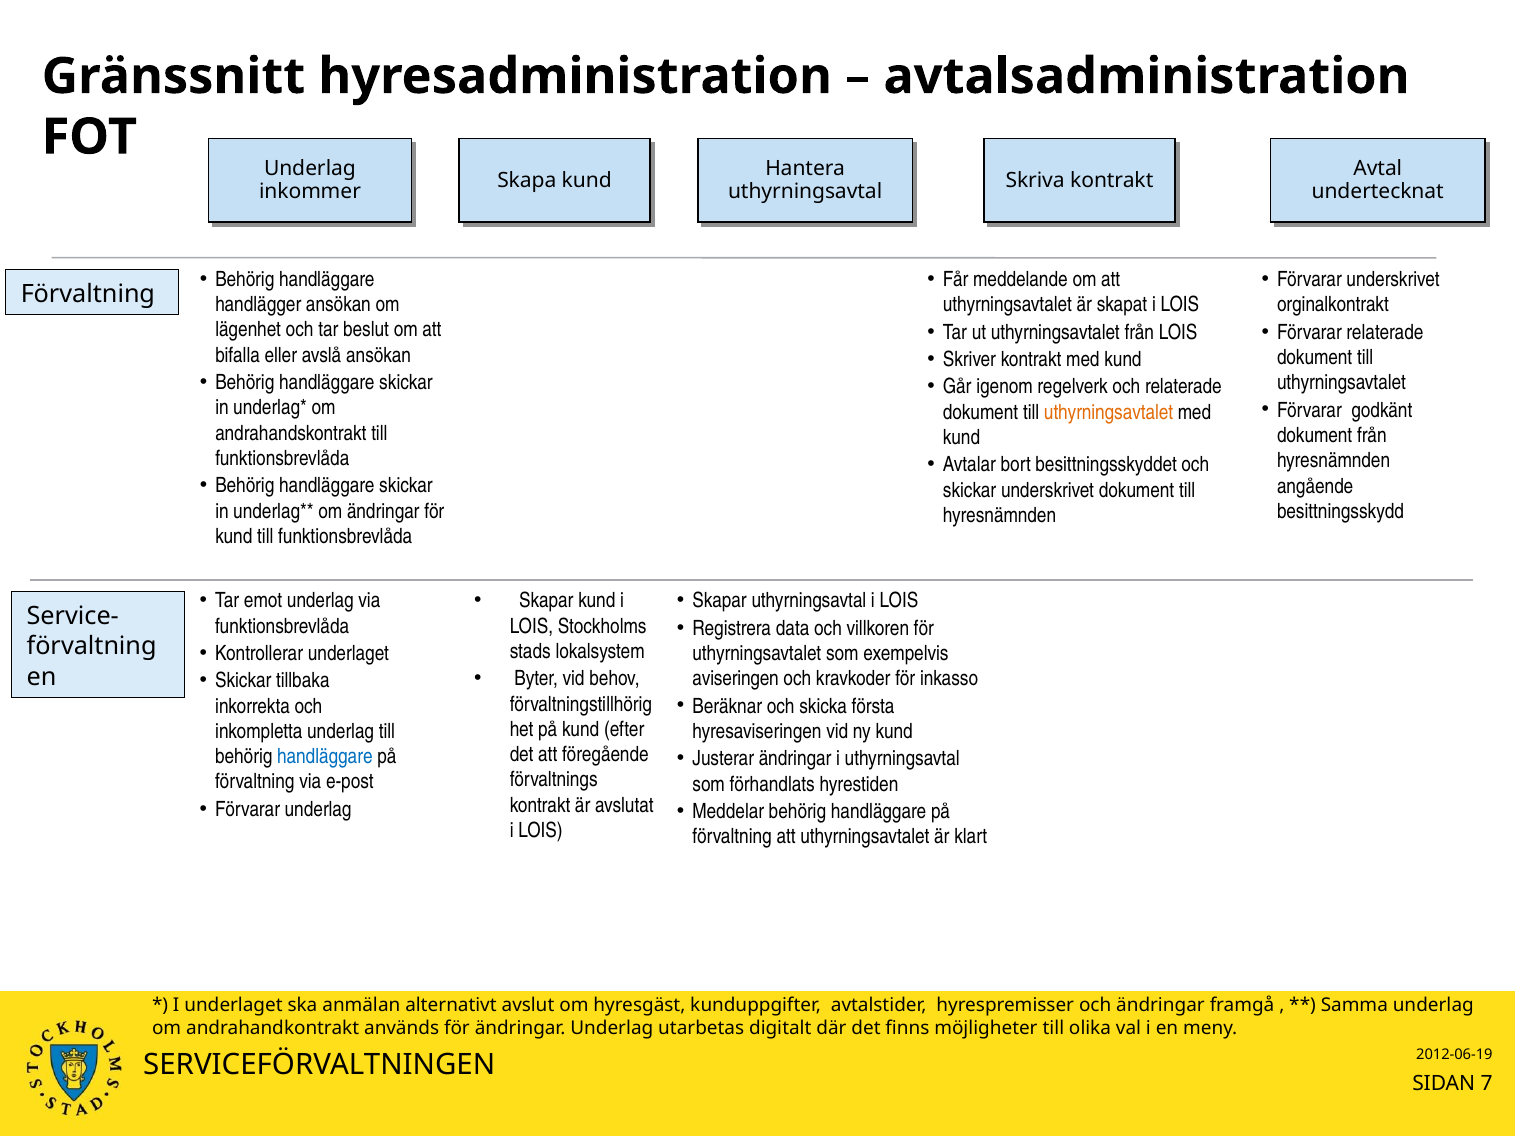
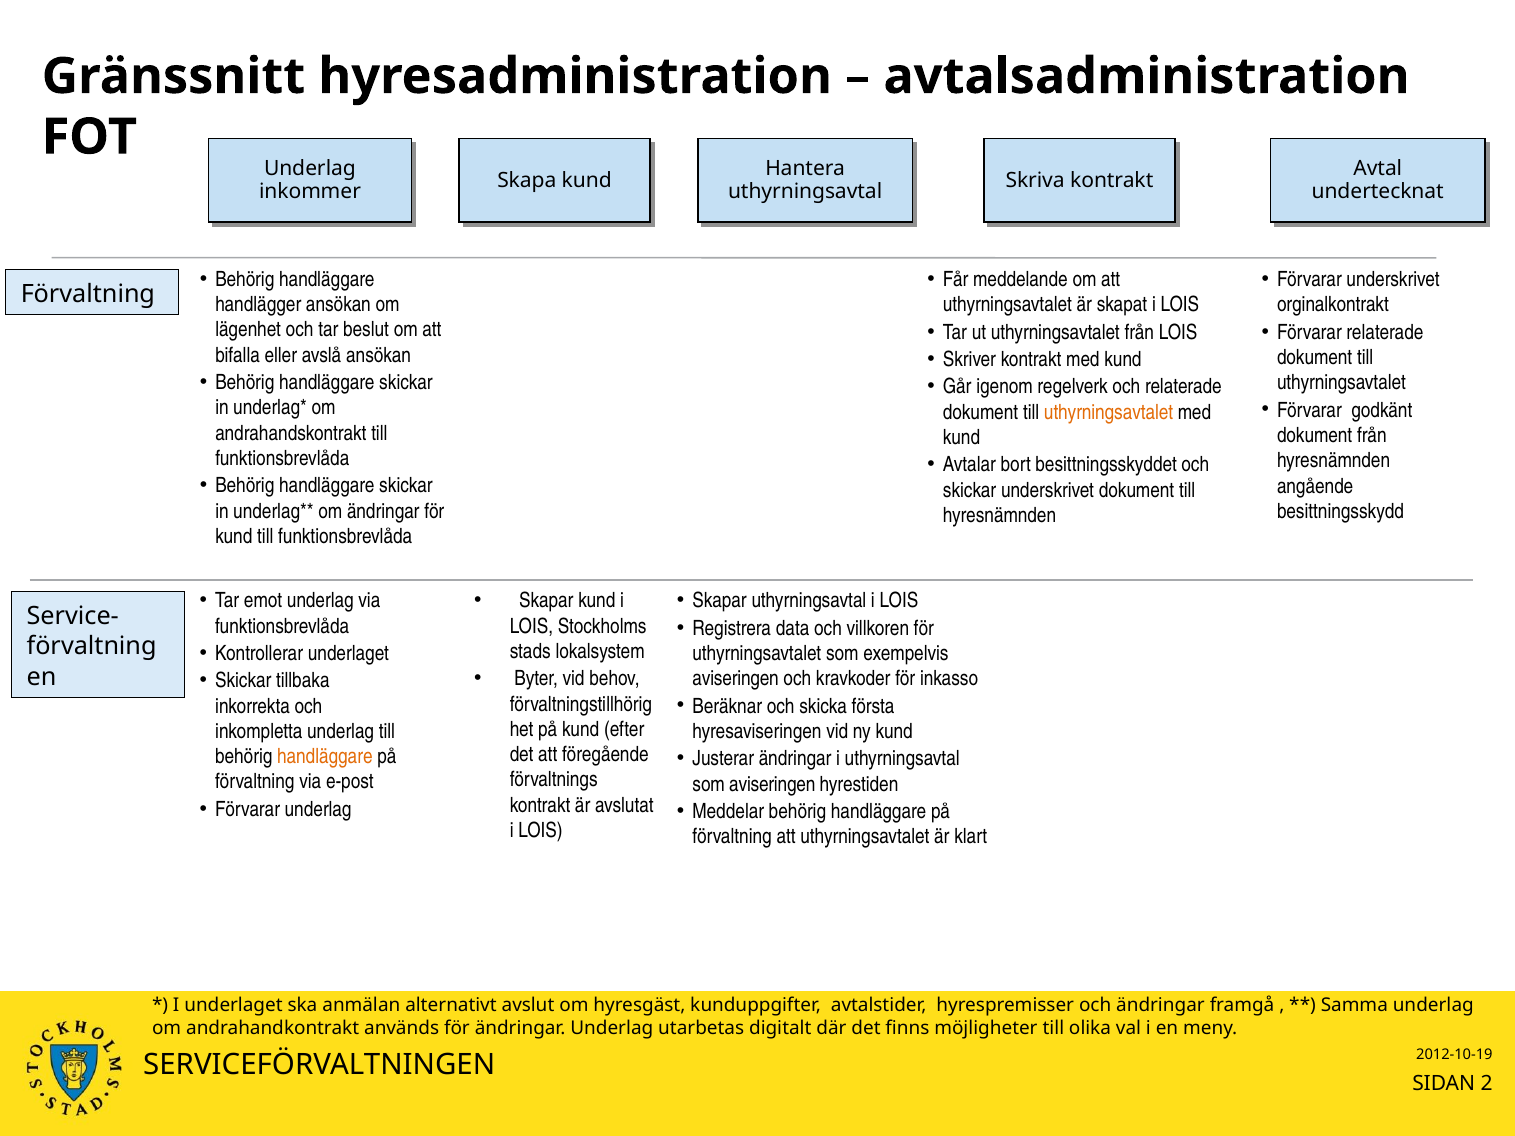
handläggare at (325, 757) colour: blue -> orange
som förhandlats: förhandlats -> aviseringen
2012-06-19: 2012-06-19 -> 2012-10-19
7: 7 -> 2
